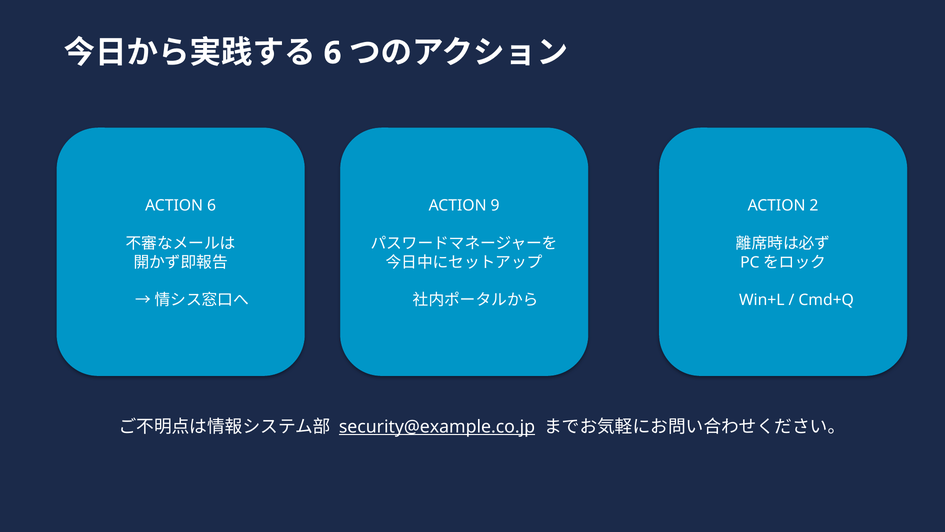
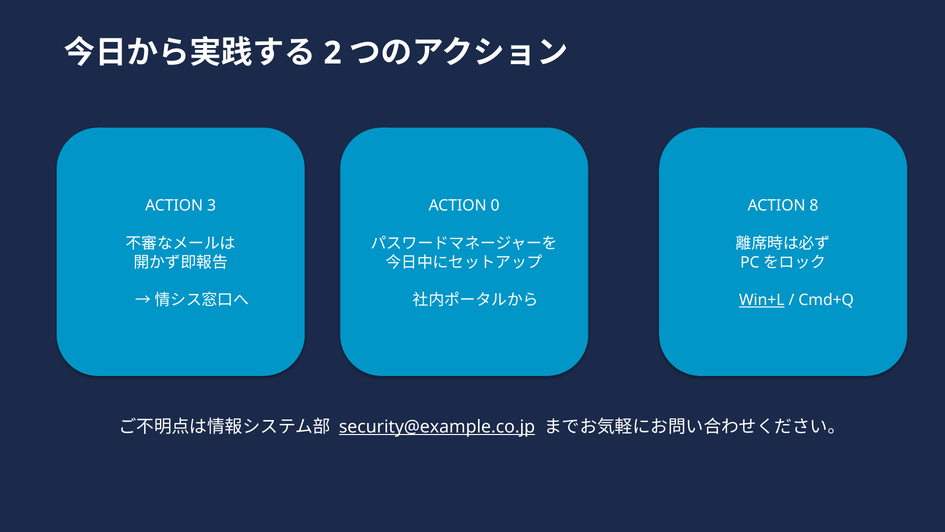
6 at (333, 53): 6 -> 2
ACTION 6: 6 -> 3
9: 9 -> 0
2: 2 -> 8
Win+L underline: none -> present
